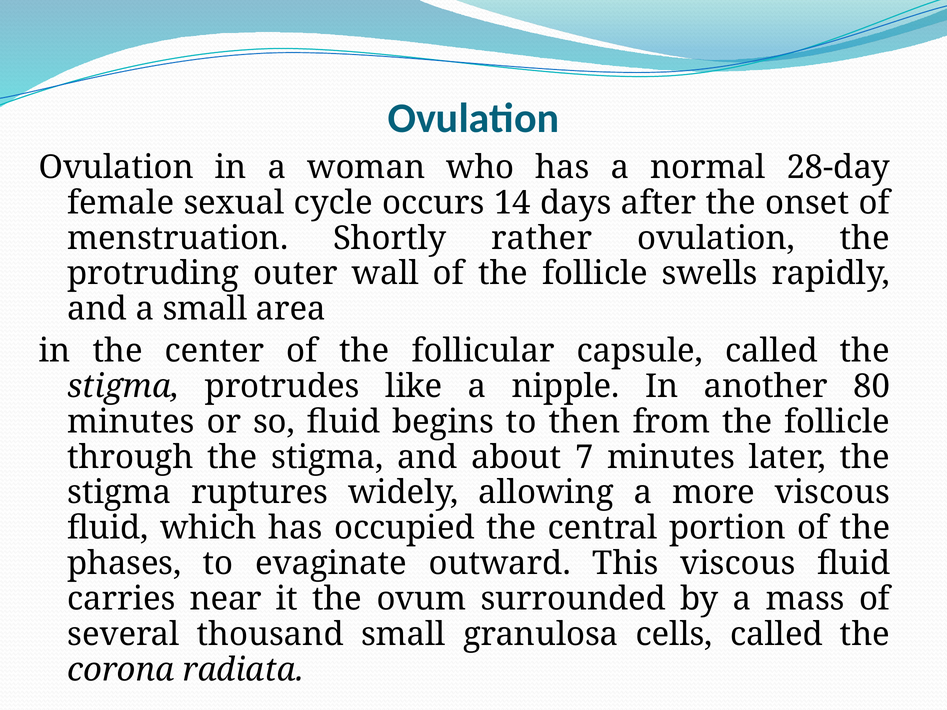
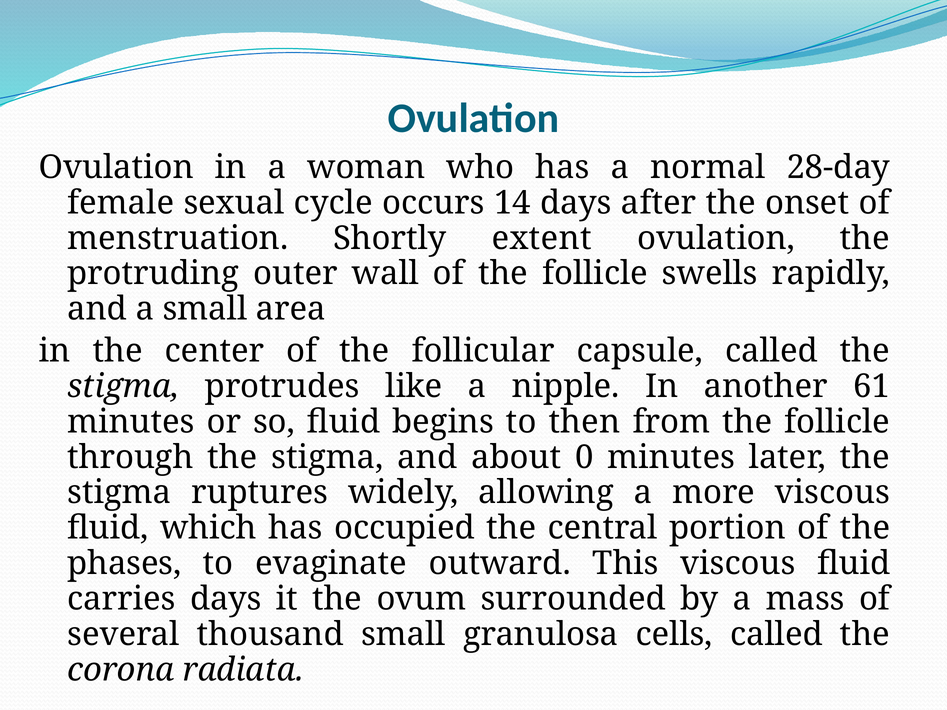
rather: rather -> extent
80: 80 -> 61
7: 7 -> 0
carries near: near -> days
